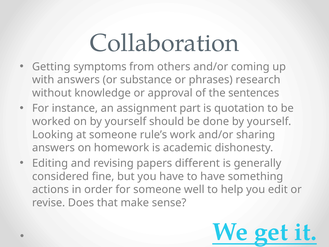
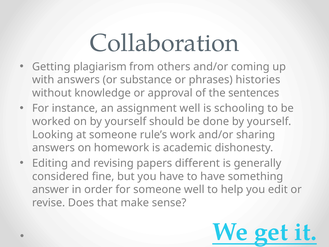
symptoms: symptoms -> plagiarism
research: research -> histories
assignment part: part -> well
quotation: quotation -> schooling
actions: actions -> answer
